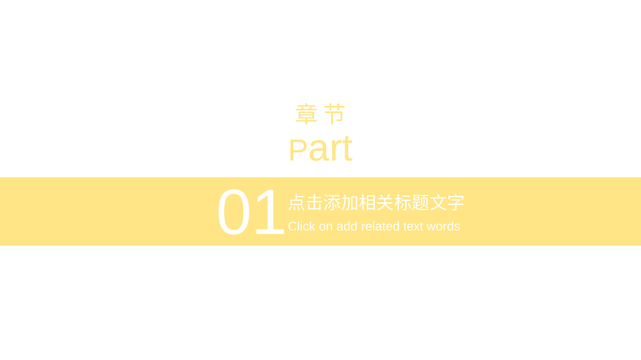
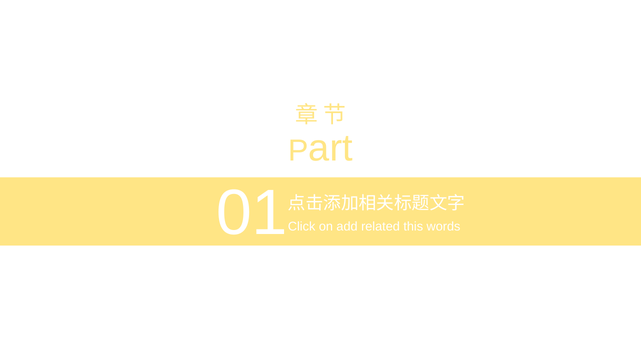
text: text -> this
